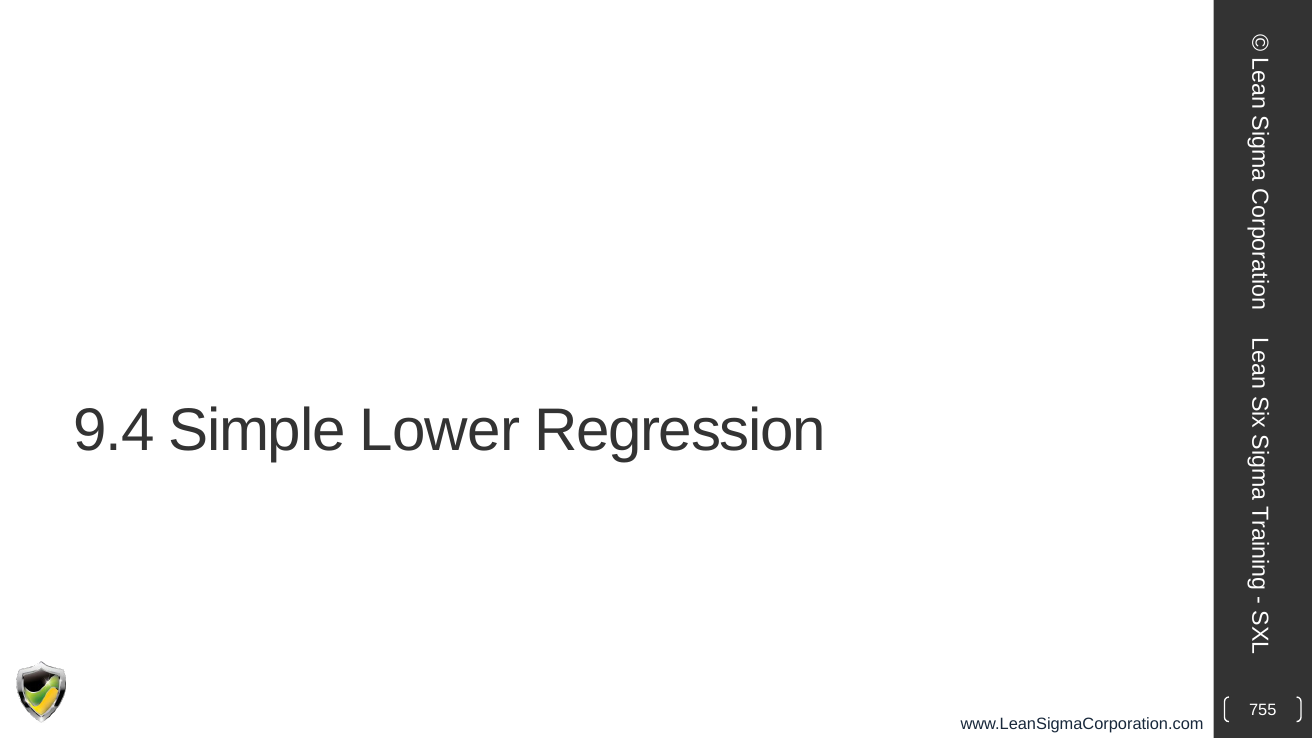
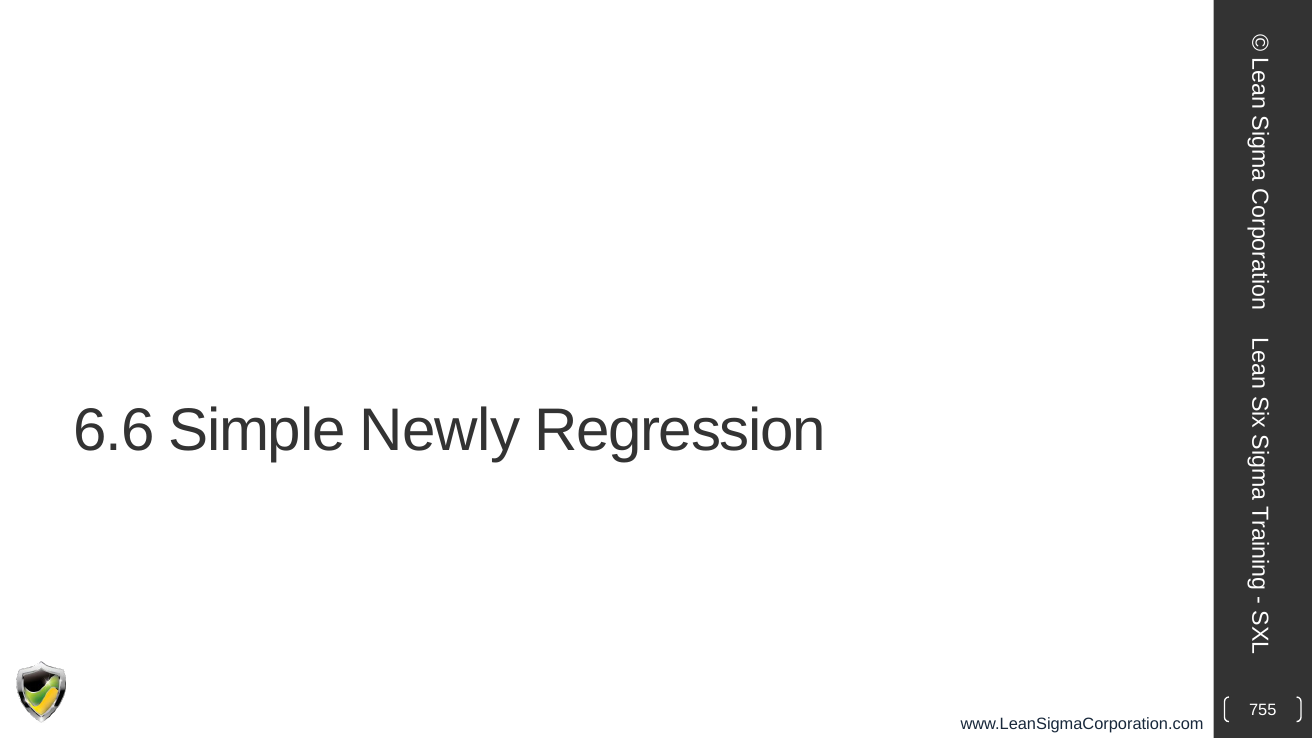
9.4: 9.4 -> 6.6
Lower: Lower -> Newly
